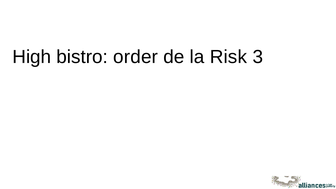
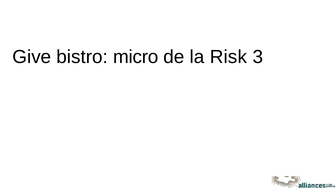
High: High -> Give
order: order -> micro
